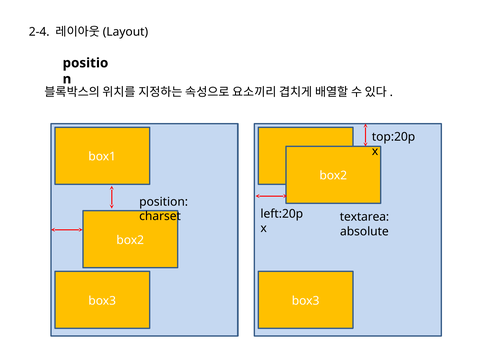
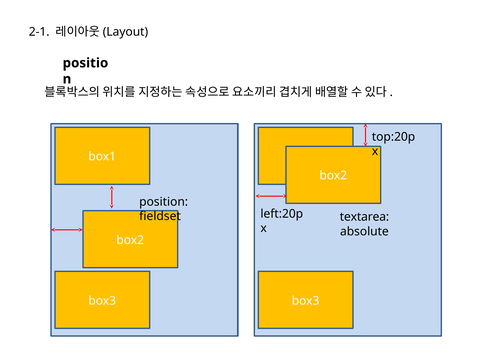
2-4: 2-4 -> 2-1
charset: charset -> fieldset
